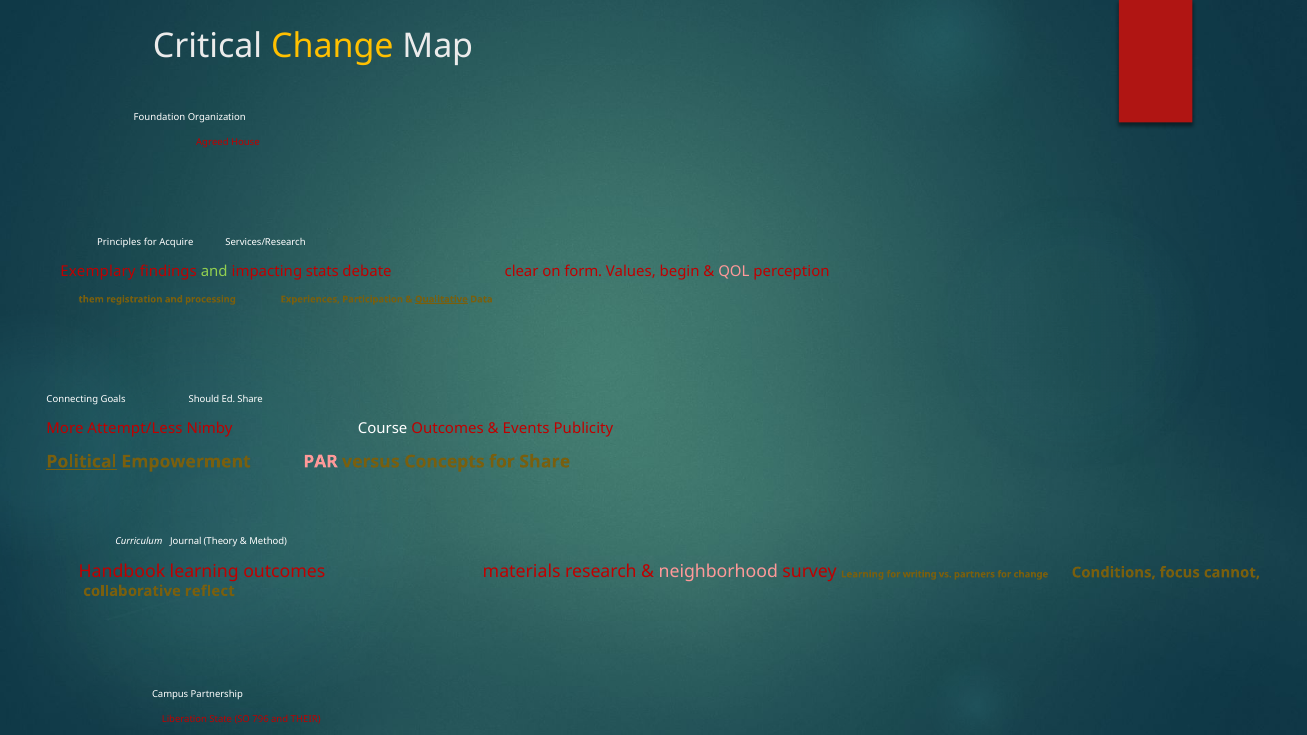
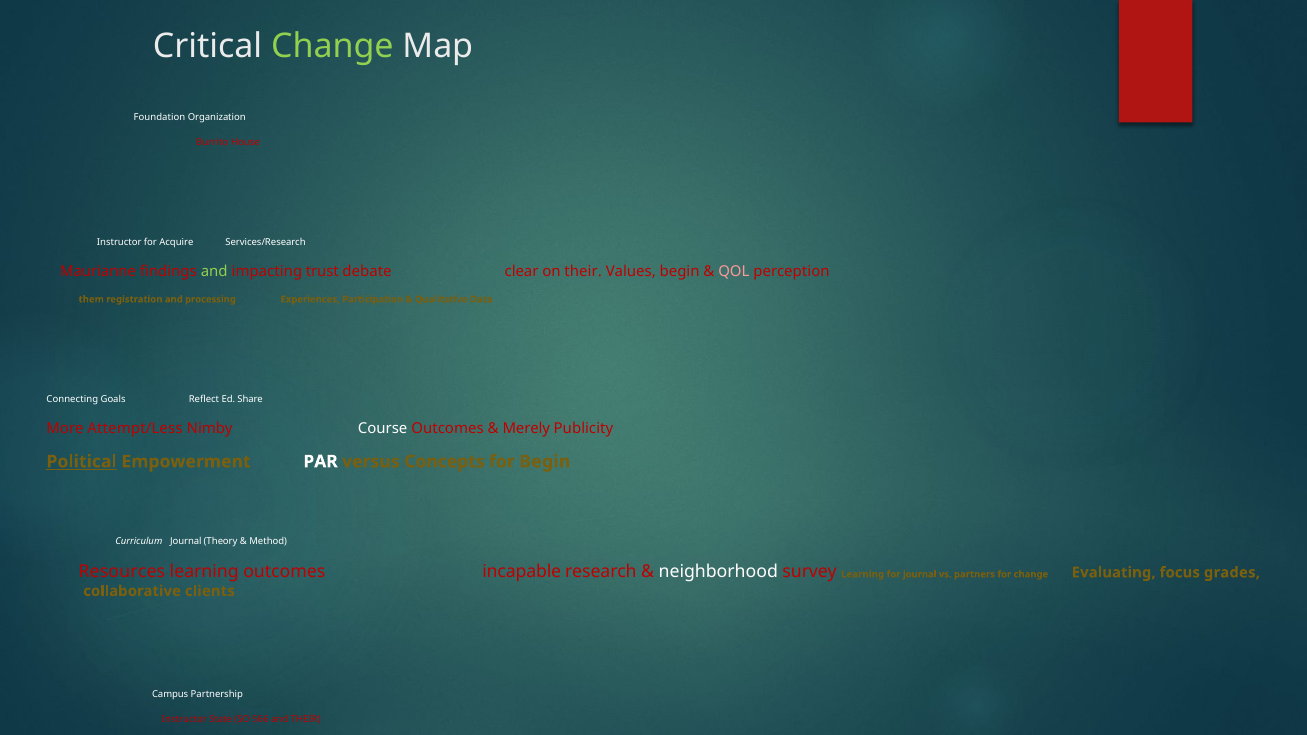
Change at (332, 46) colour: yellow -> light green
Agreed: Agreed -> Burrito
Principles at (119, 243): Principles -> Instructor
Exemplary: Exemplary -> Maurianne
stats: stats -> trust
on form: form -> their
Qualitative underline: present -> none
Should: Should -> Reflect
Events: Events -> Merely
PAR colour: pink -> white
for Share: Share -> Begin
Handbook: Handbook -> Resources
materials: materials -> incapable
neighborhood colour: pink -> white
for writing: writing -> journal
Conditions: Conditions -> Evaluating
cannot: cannot -> grades
reflect: reflect -> clients
Liberation at (184, 719): Liberation -> Instructor
796: 796 -> 566
